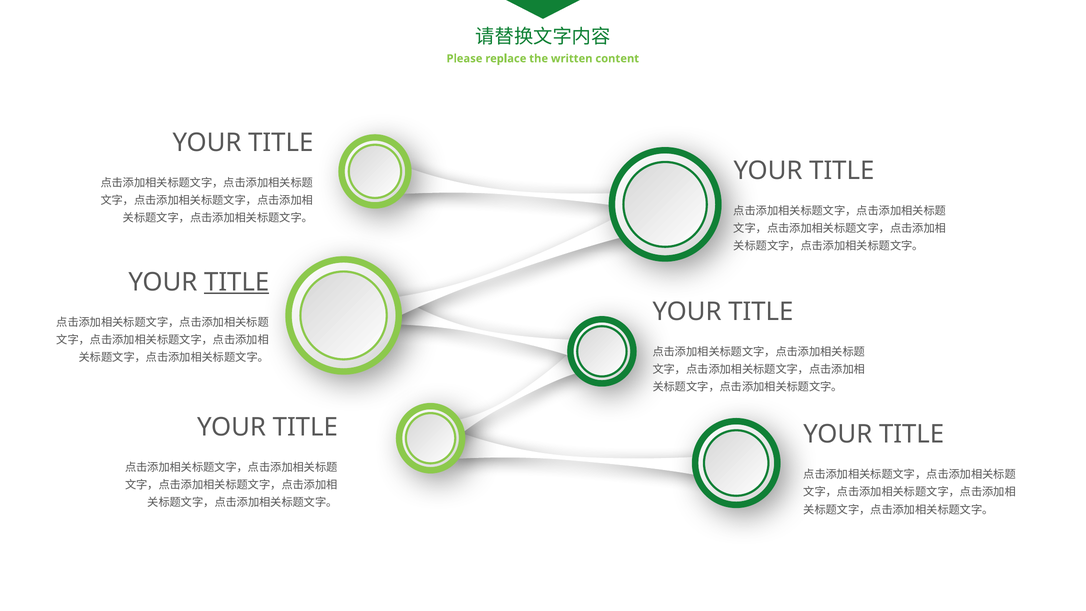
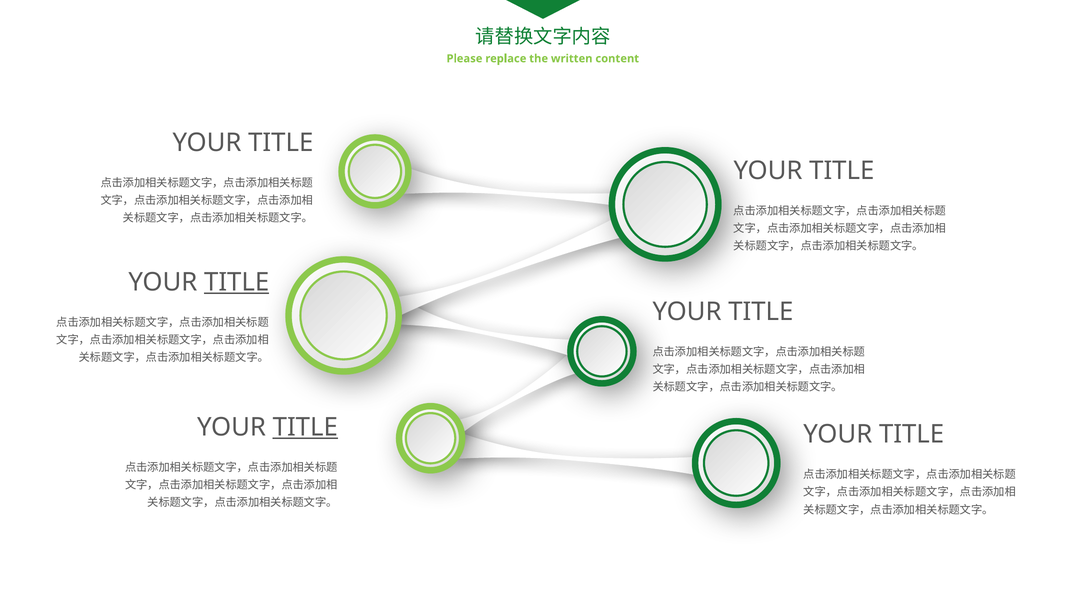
TITLE at (305, 427) underline: none -> present
